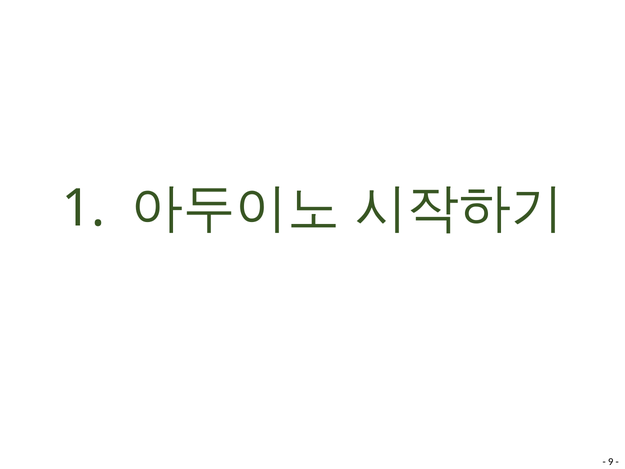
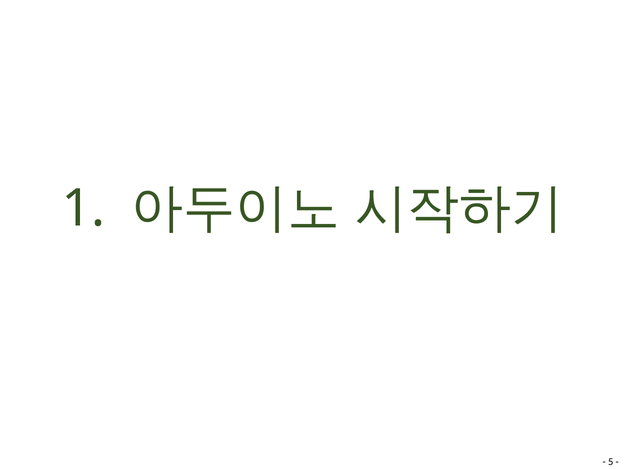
9: 9 -> 5
